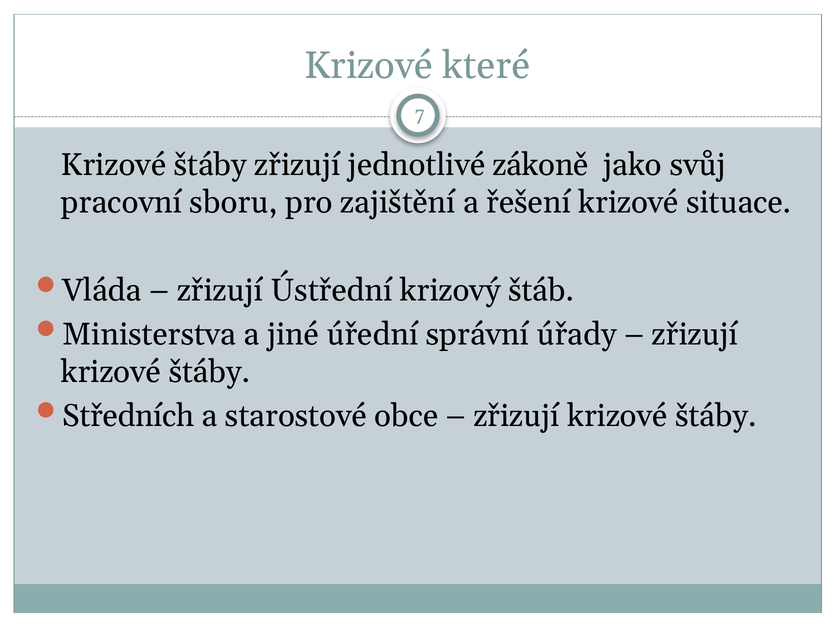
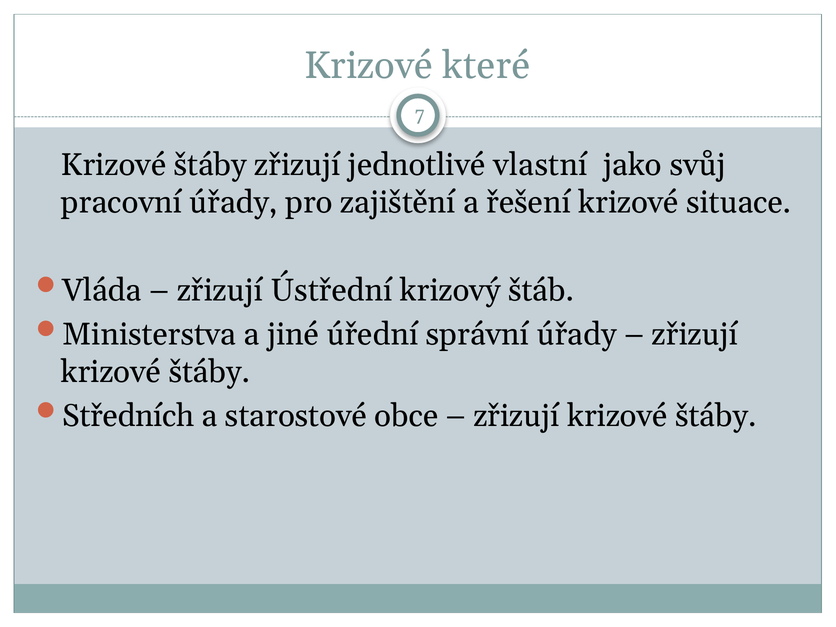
zákoně: zákoně -> vlastní
pracovní sboru: sboru -> úřady
